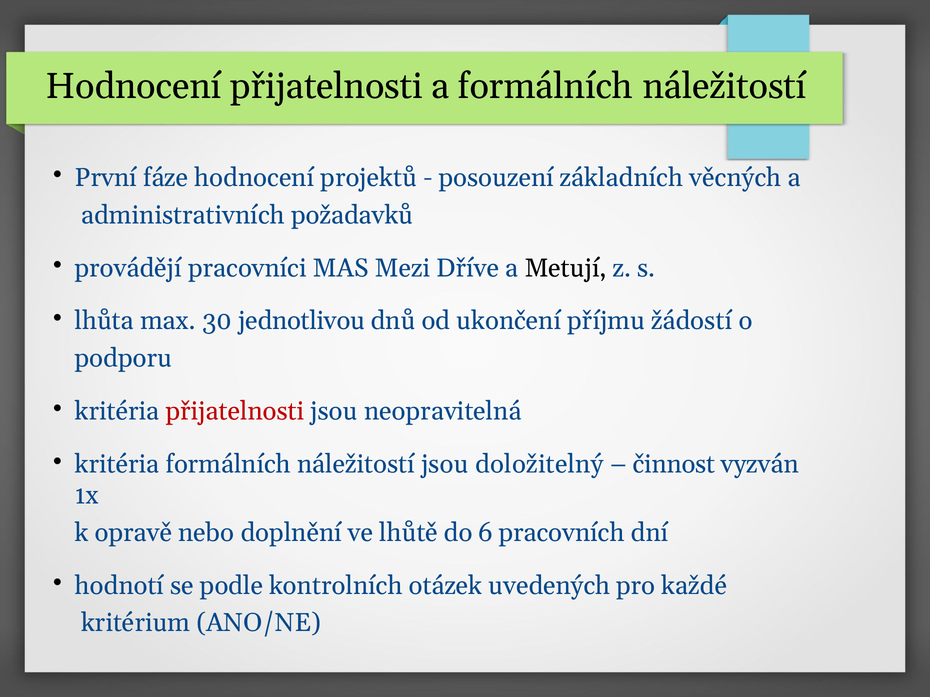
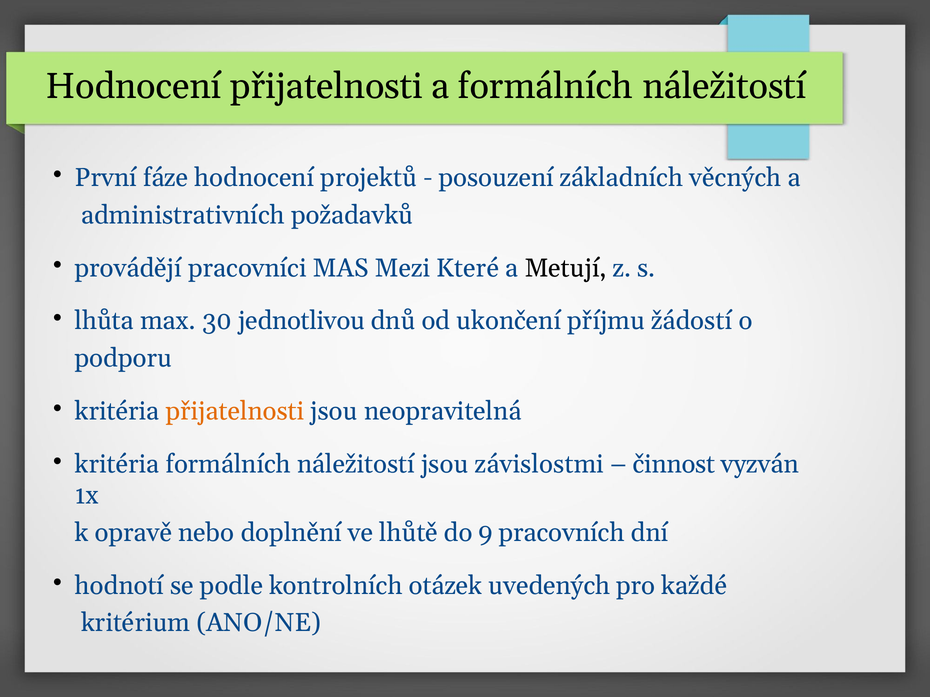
Dříve: Dříve -> Které
přijatelnosti at (235, 412) colour: red -> orange
doložitelný: doložitelný -> závislostmi
6: 6 -> 9
